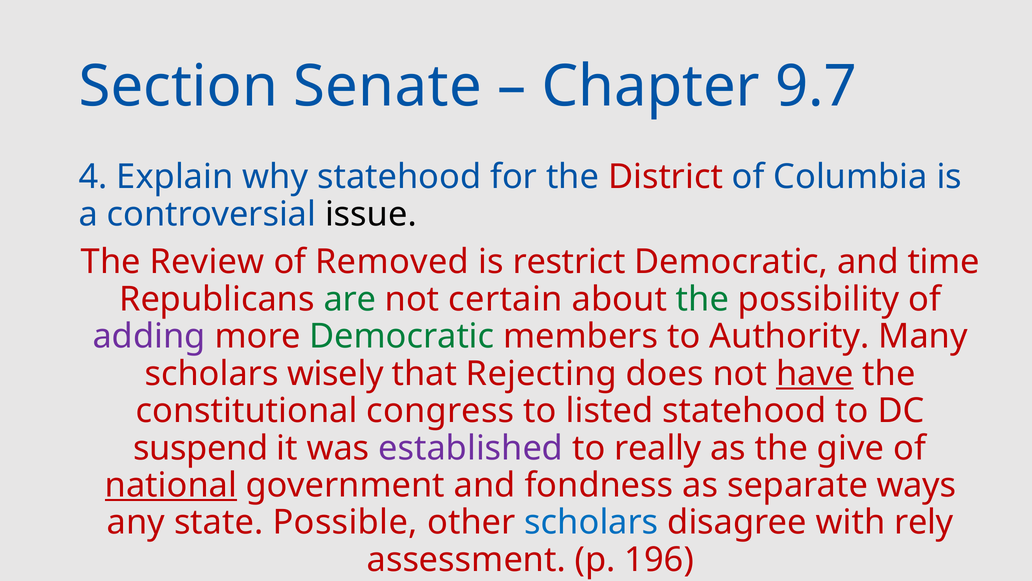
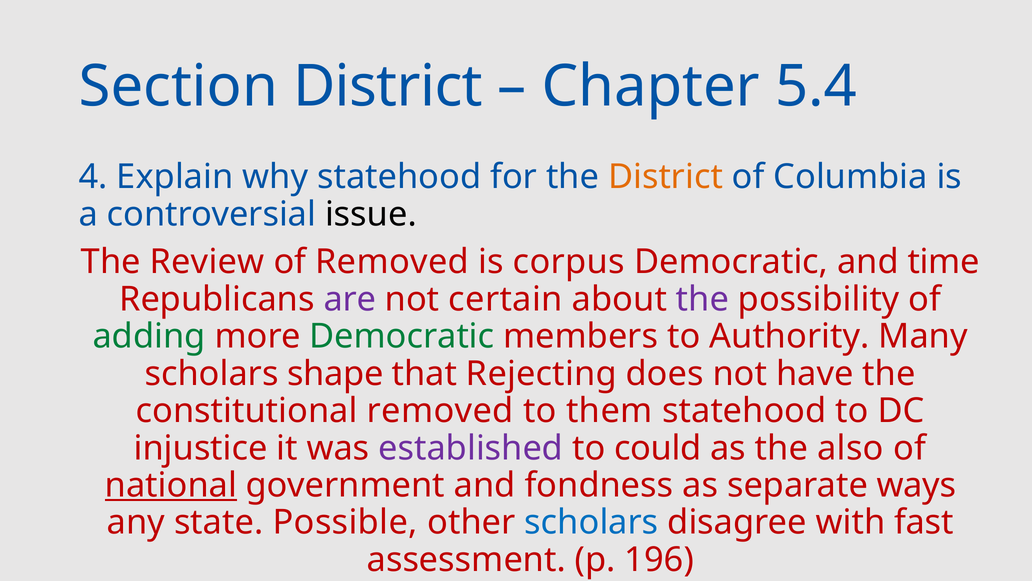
Section Senate: Senate -> District
9.7: 9.7 -> 5.4
District at (665, 177) colour: red -> orange
restrict: restrict -> corpus
are colour: green -> purple
the at (702, 299) colour: green -> purple
adding colour: purple -> green
wisely: wisely -> shape
have underline: present -> none
constitutional congress: congress -> removed
listed: listed -> them
suspend: suspend -> injustice
really: really -> could
give: give -> also
rely: rely -> fast
